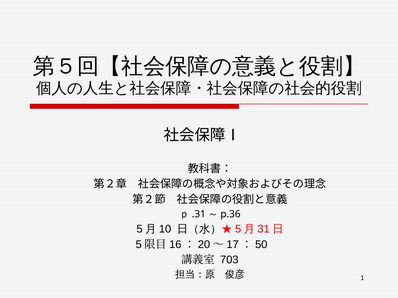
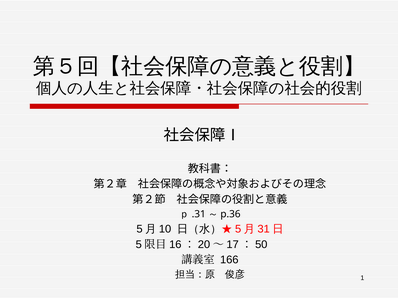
703: 703 -> 166
